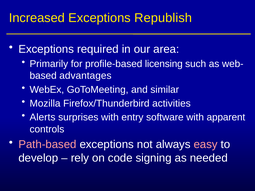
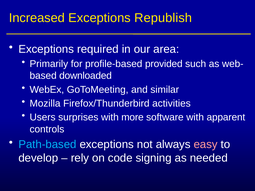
licensing: licensing -> provided
advantages: advantages -> downloaded
Alerts: Alerts -> Users
entry: entry -> more
Path-based colour: pink -> light blue
